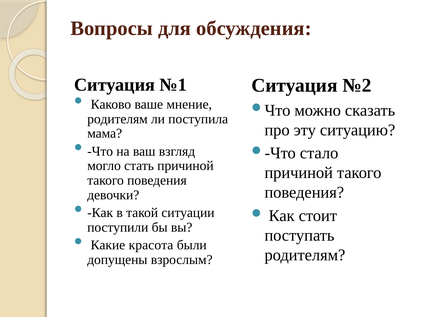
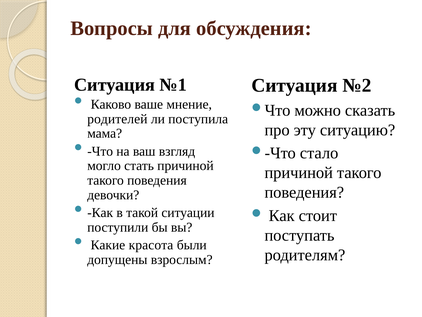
родителям at (117, 119): родителям -> родителей
